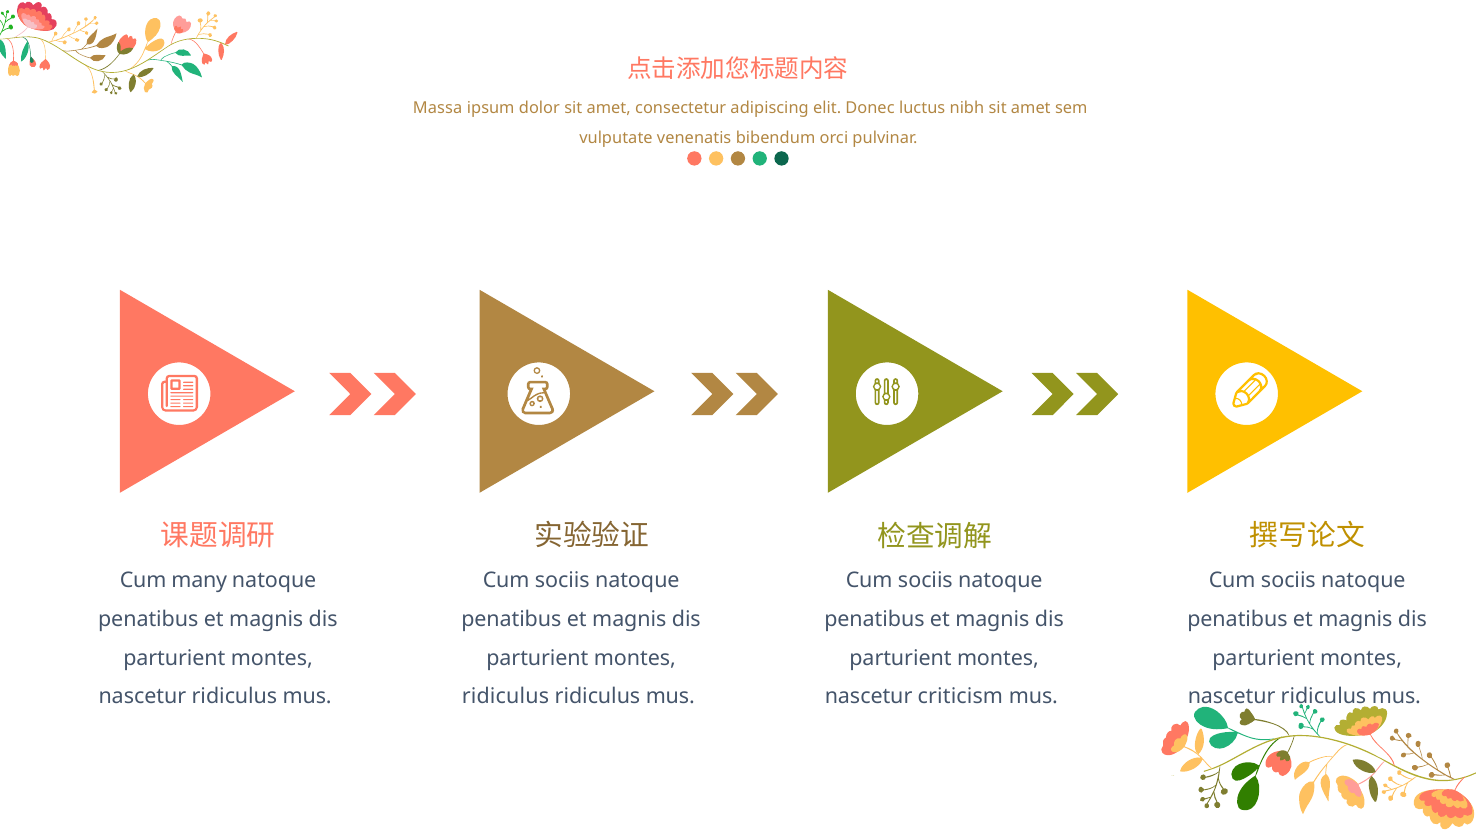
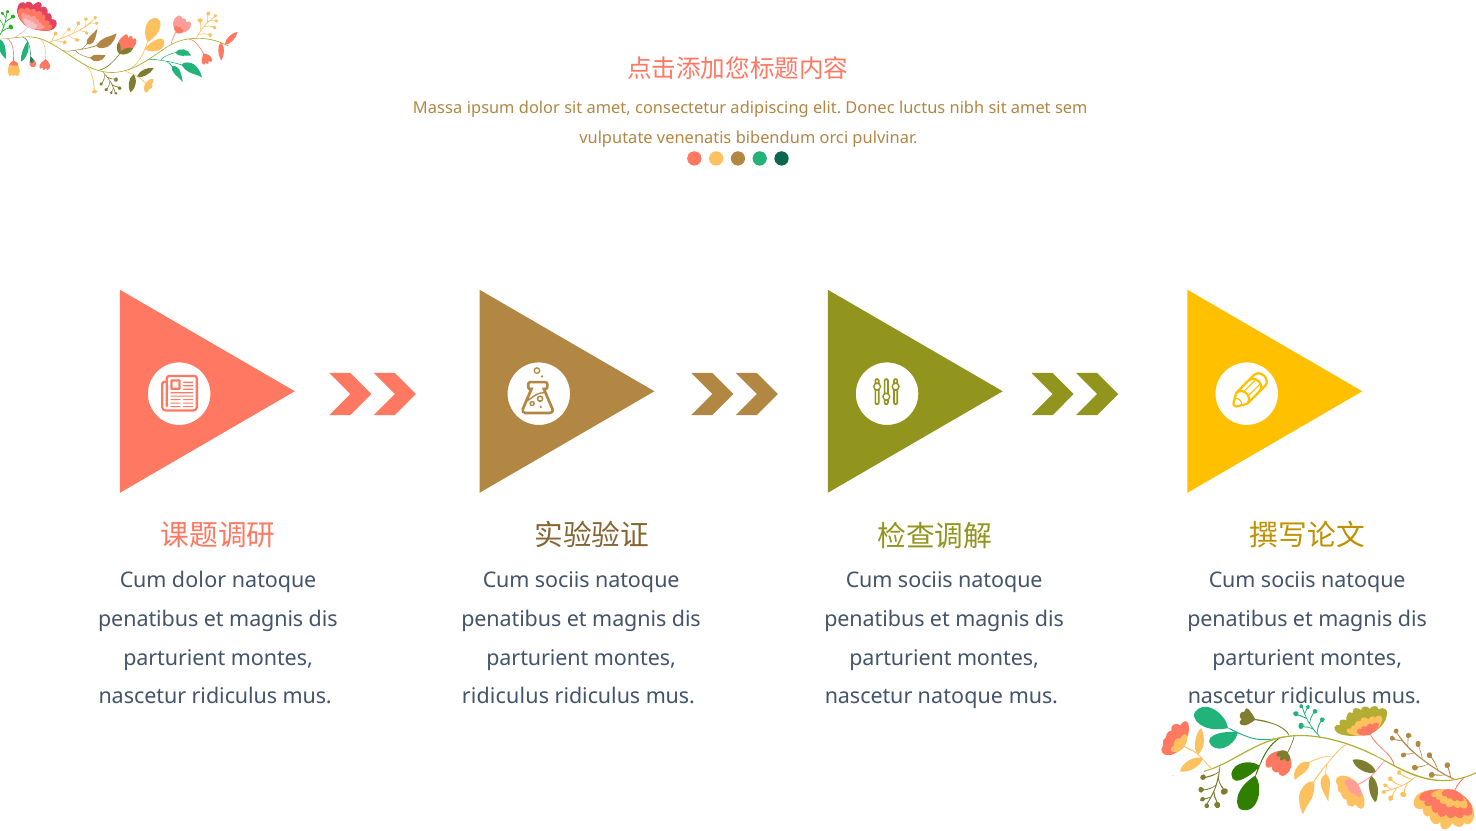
Cum many: many -> dolor
nascetur criticism: criticism -> natoque
